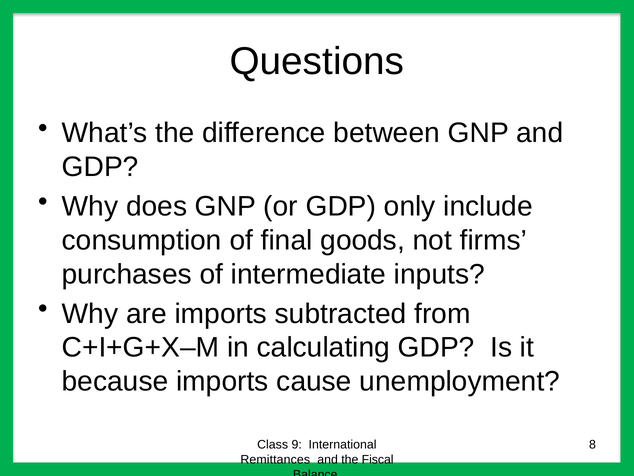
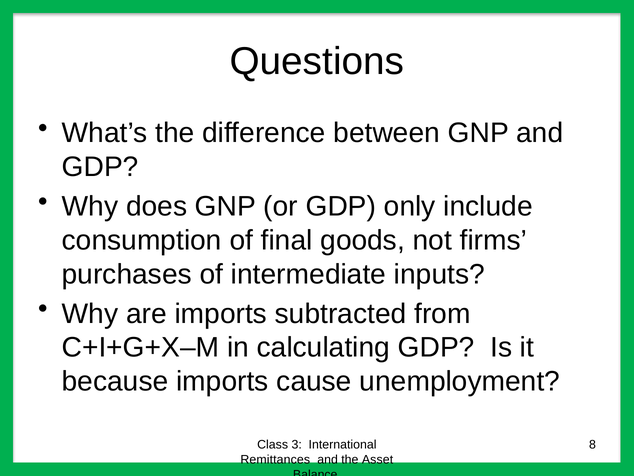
9: 9 -> 3
Fiscal: Fiscal -> Asset
